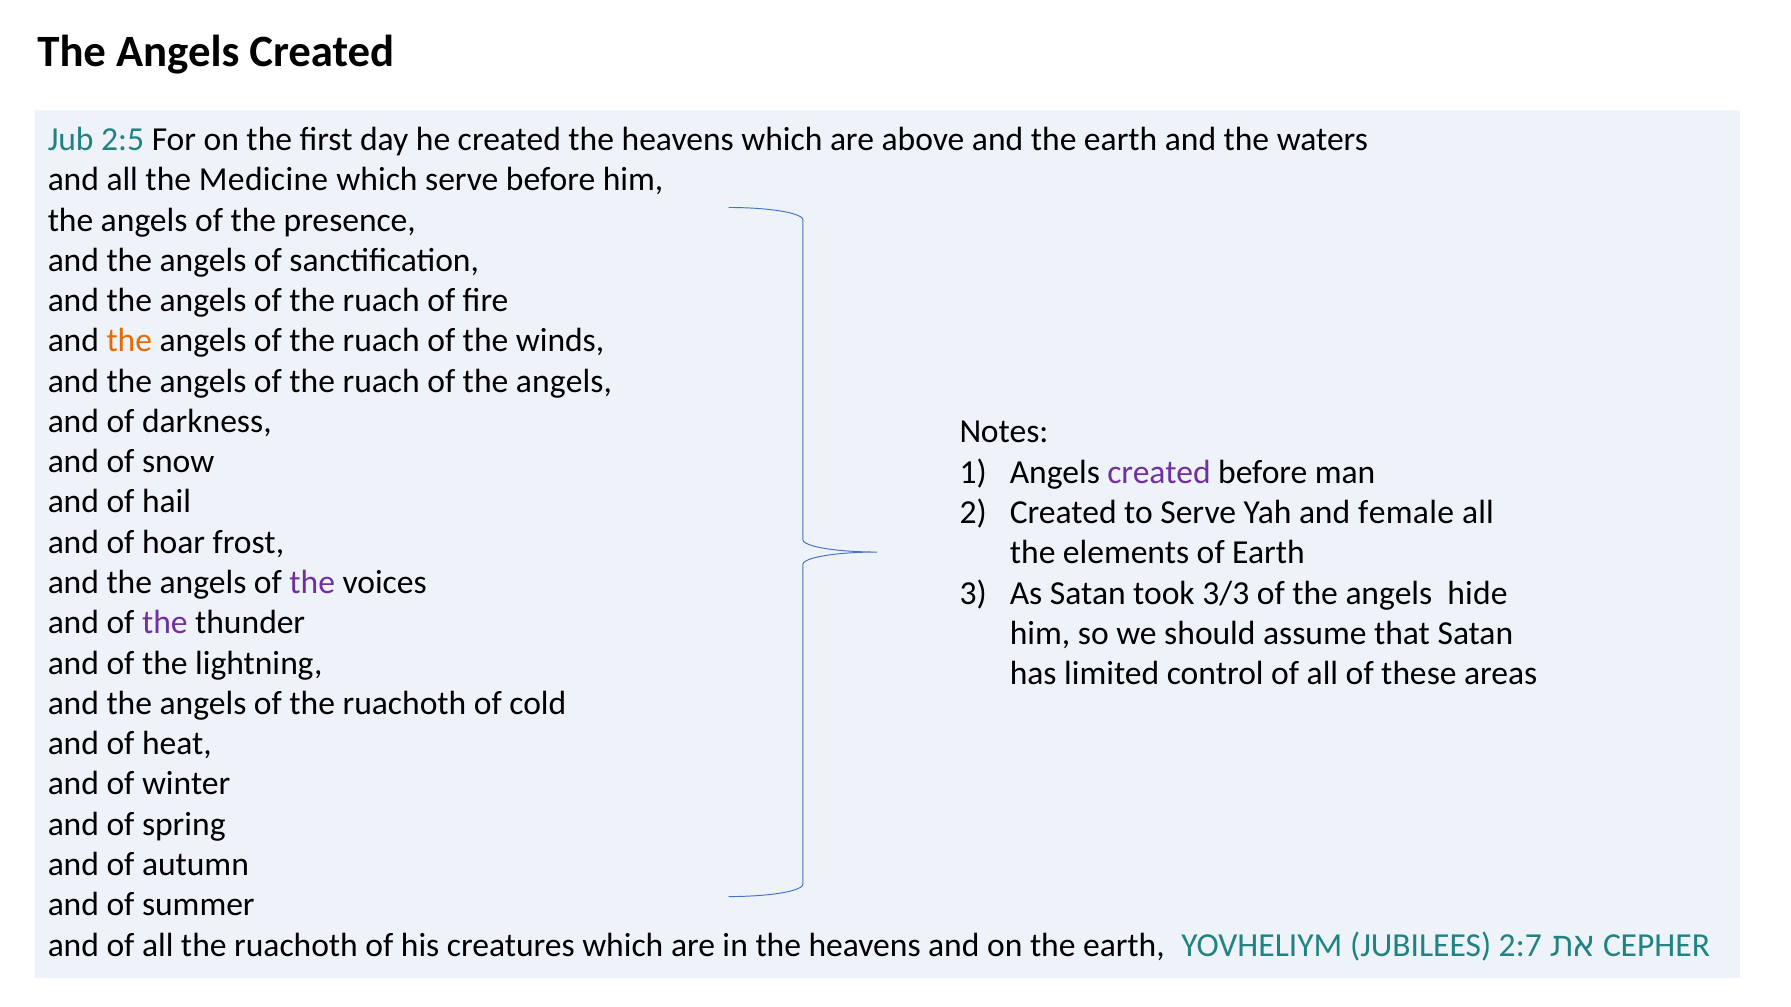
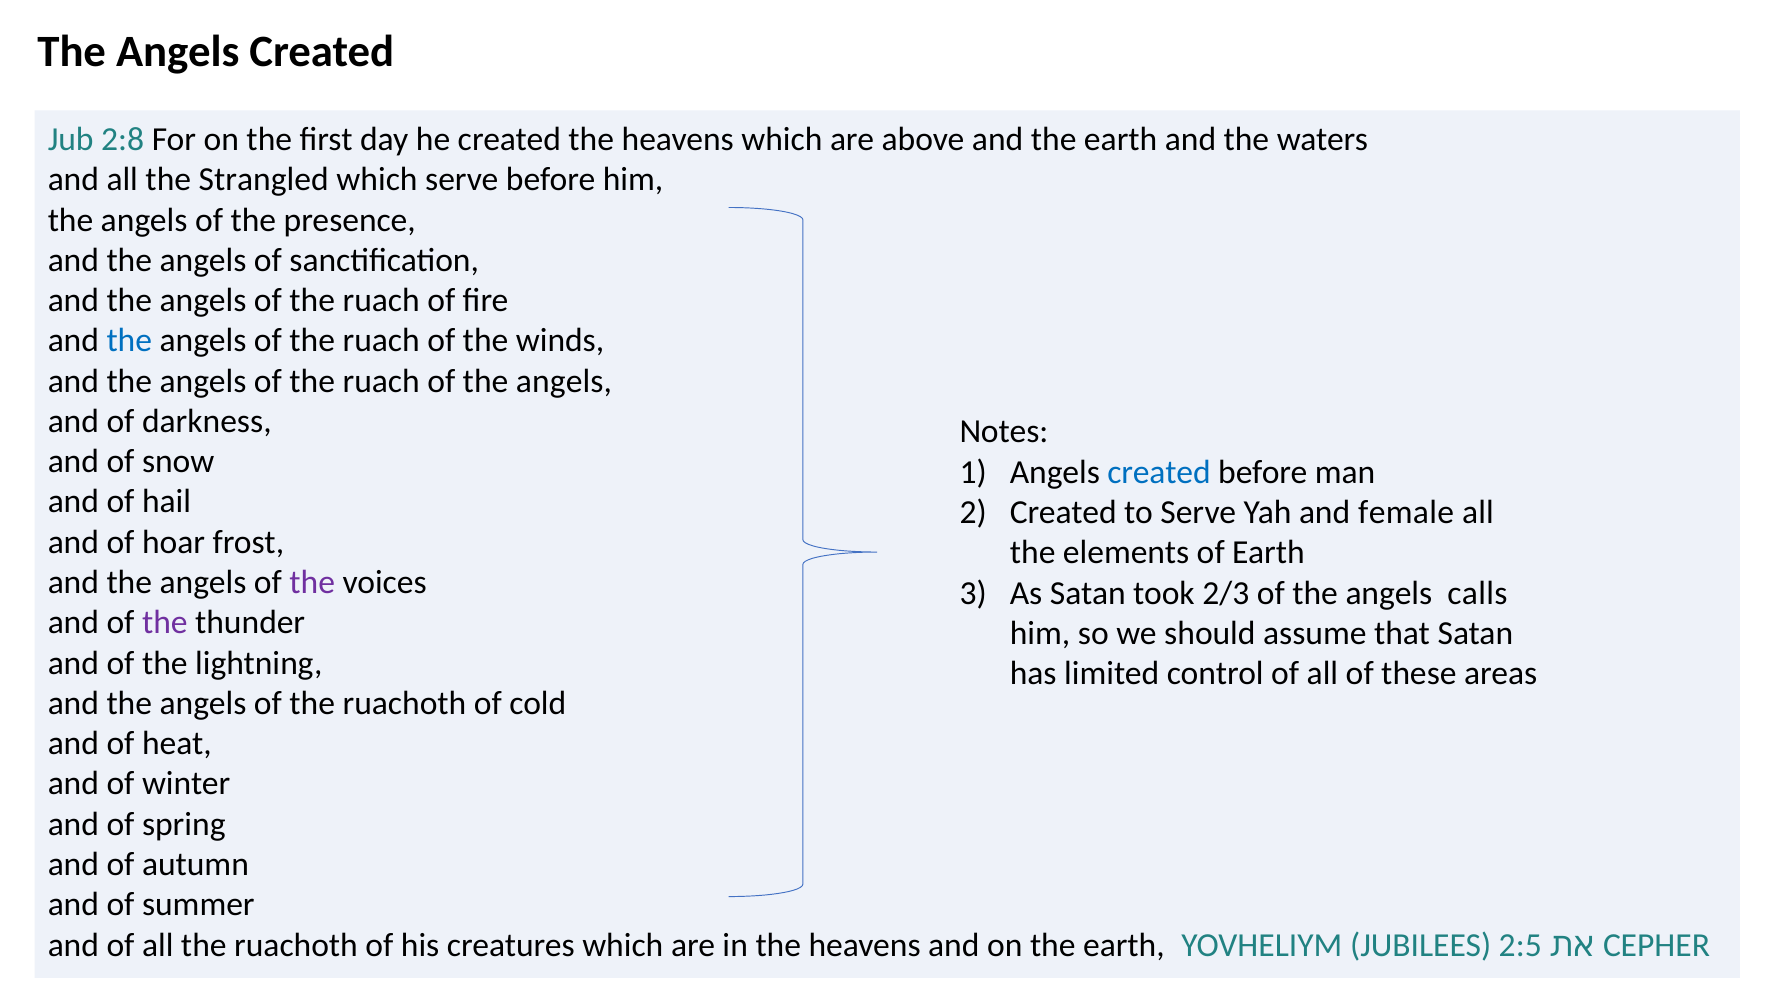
2:5: 2:5 -> 2:8
Medicine: Medicine -> Strangled
the at (129, 341) colour: orange -> blue
created at (1159, 472) colour: purple -> blue
3/3: 3/3 -> 2/3
hide: hide -> calls
2:7: 2:7 -> 2:5
